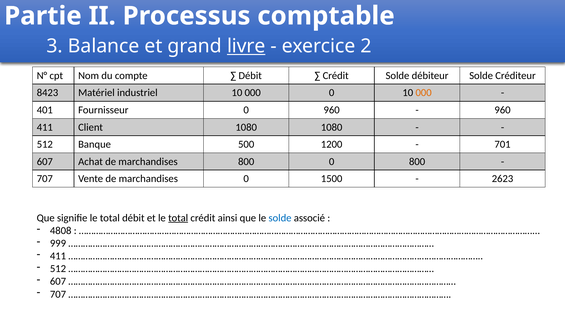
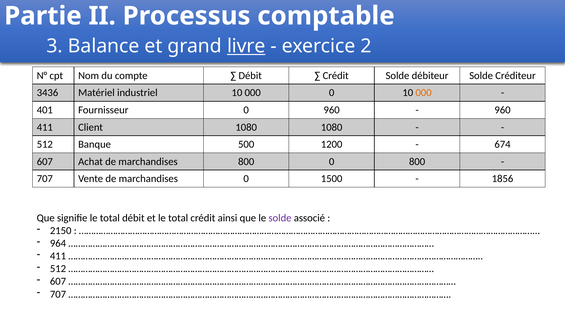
8423: 8423 -> 3436
701: 701 -> 674
2623: 2623 -> 1856
total at (178, 218) underline: present -> none
solde at (280, 218) colour: blue -> purple
4808: 4808 -> 2150
999: 999 -> 964
